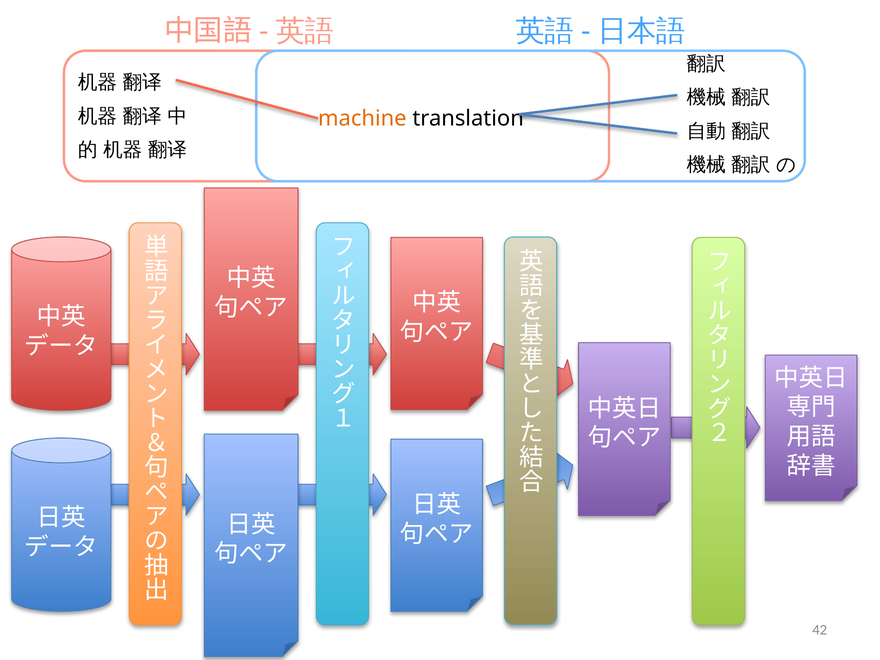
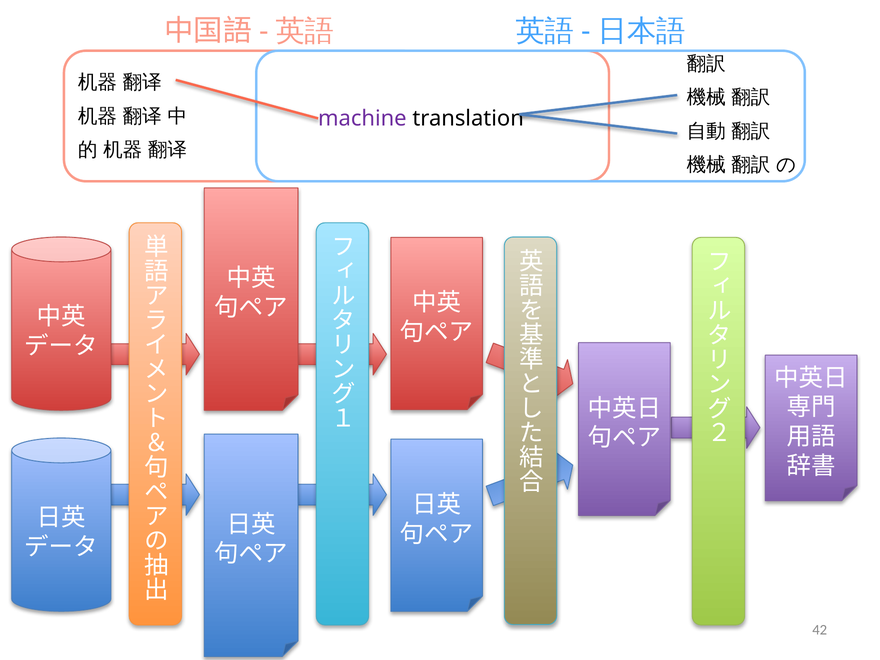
machine colour: orange -> purple
